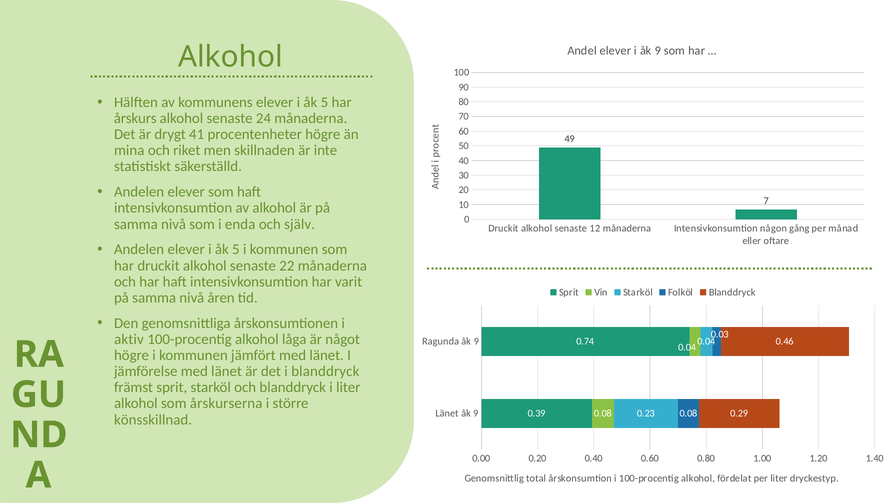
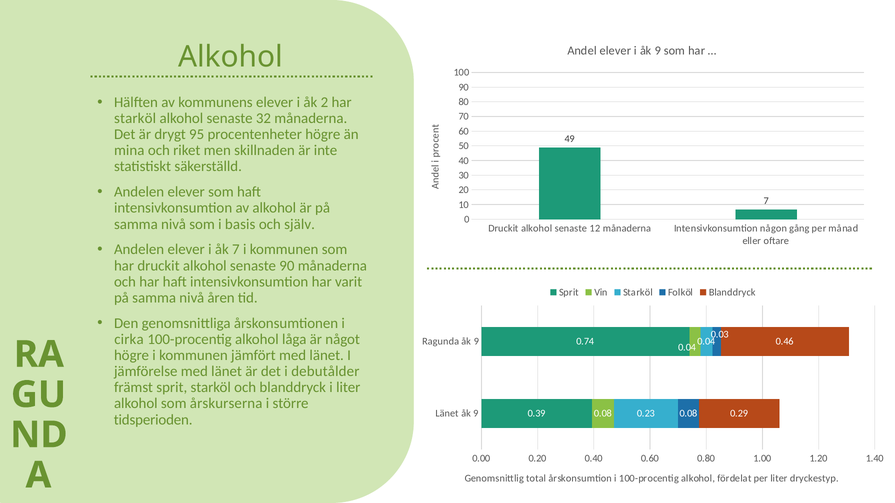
5 at (324, 102): 5 -> 2
årskurs at (135, 118): årskurs -> starköl
24: 24 -> 32
41: 41 -> 95
enda: enda -> basis
5 at (236, 250): 5 -> 7
senaste 22: 22 -> 90
aktiv: aktiv -> cirka
i blanddryck: blanddryck -> debutålder
könsskillnad: könsskillnad -> tidsperioden
